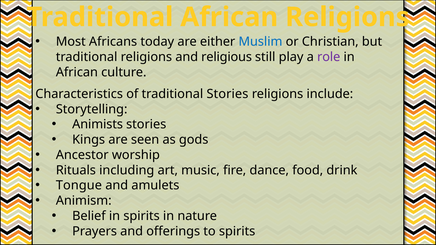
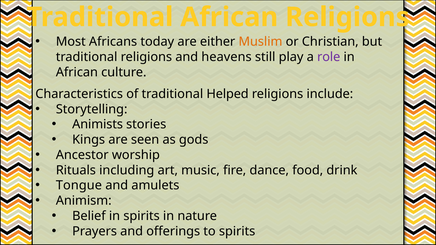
Muslim colour: blue -> orange
religious: religious -> heavens
traditional Stories: Stories -> Helped
